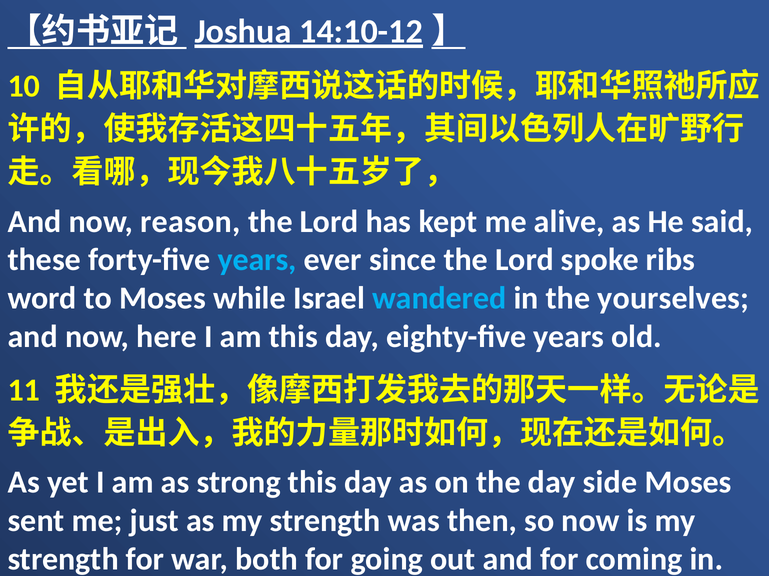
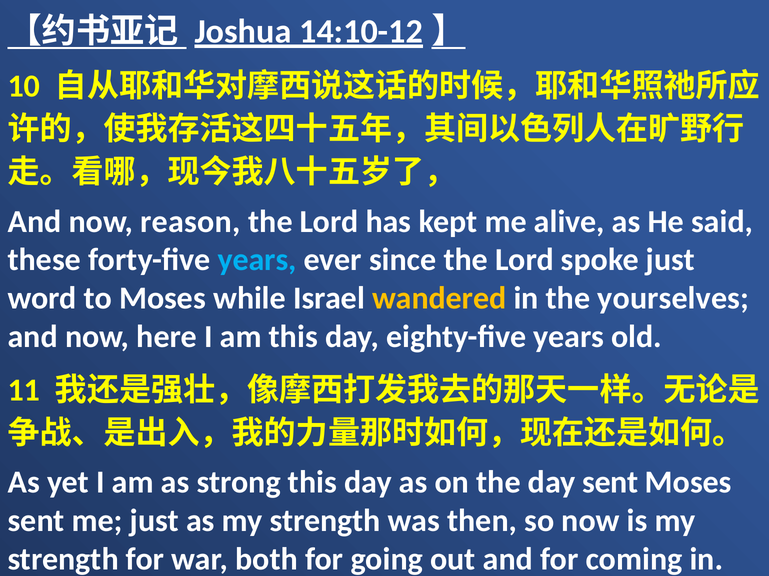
spoke ribs: ribs -> just
wandered colour: light blue -> yellow
day side: side -> sent
